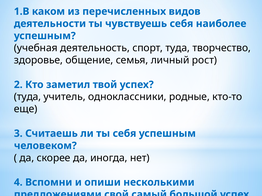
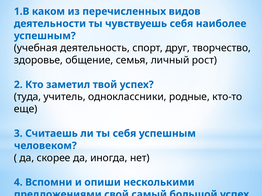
спорт туда: туда -> друг
